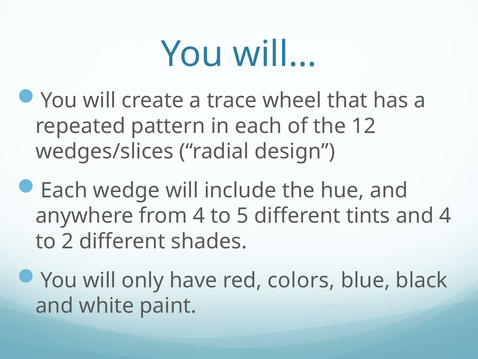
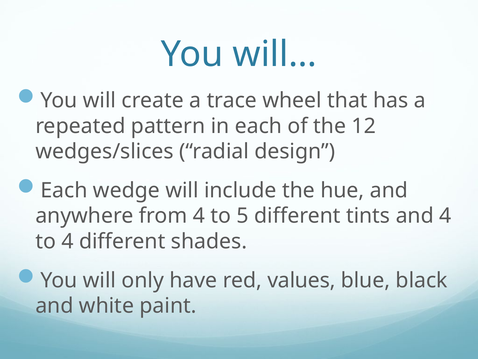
to 2: 2 -> 4
colors: colors -> values
